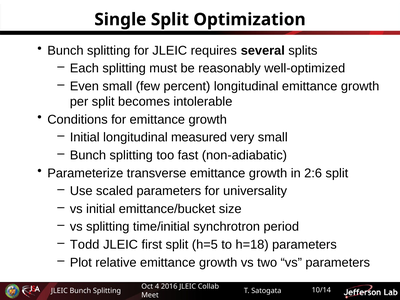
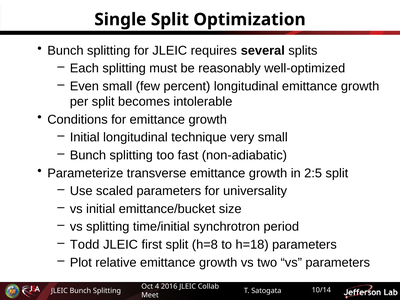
measured: measured -> technique
2:6: 2:6 -> 2:5
h=5: h=5 -> h=8
